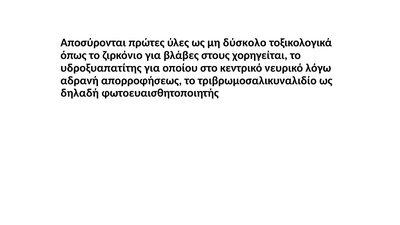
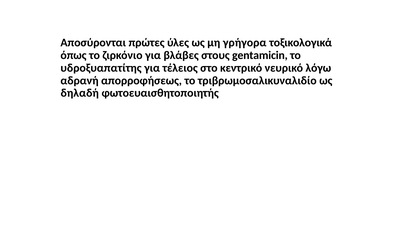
δύσκολο: δύσκολο -> γρήγορα
χορηγείται: χορηγείται -> gentamicin
οποίου: οποίου -> τέλειος
